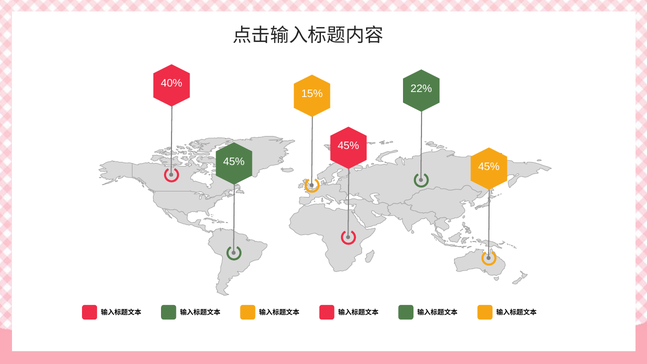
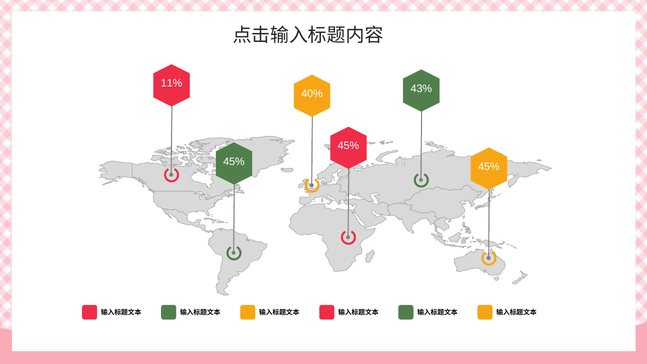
40%: 40% -> 11%
22%: 22% -> 43%
15%: 15% -> 40%
